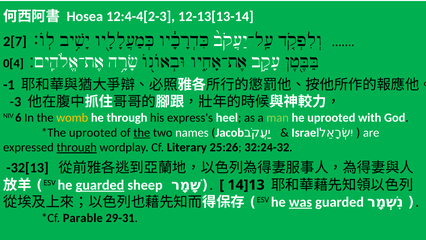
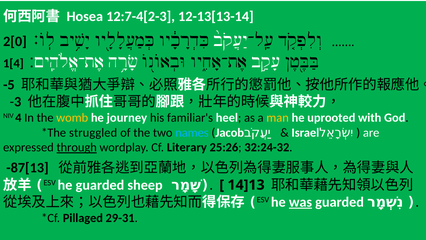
12:4-4[2-3: 12:4-4[2-3 -> 12:7-4[2-3
2[7: 2[7 -> 2[0
0[4: 0[4 -> 1[4
-1: -1 -> -5
6: 6 -> 4
he through: through -> journey
express's: express's -> familiar's
man colour: light green -> yellow
uprooted at (93, 132): uprooted -> struggled
the at (142, 132) underline: present -> none
names colour: white -> light blue
-32[13: -32[13 -> -87[13
guarded at (100, 185) underline: present -> none
Parable: Parable -> Pillaged
